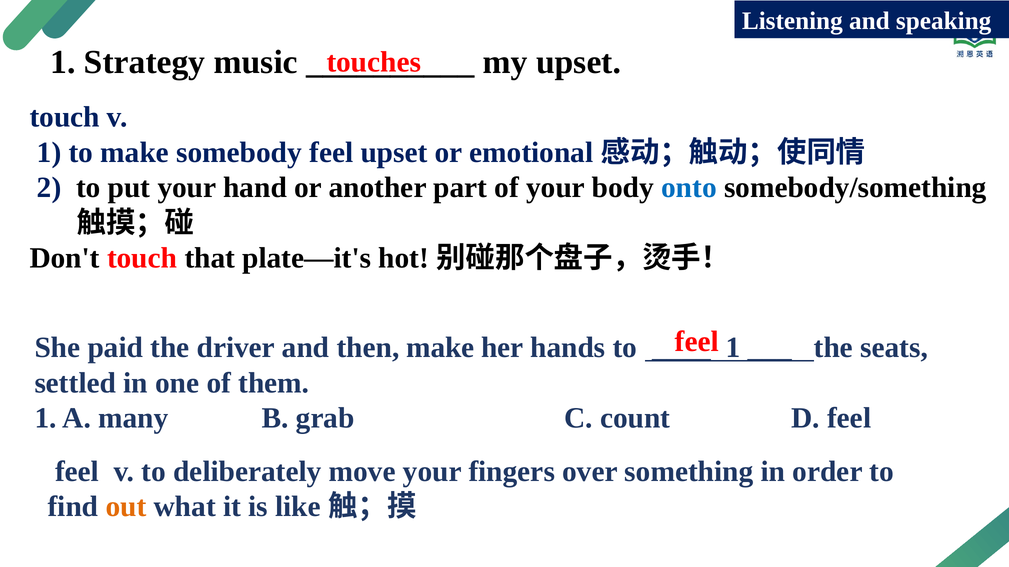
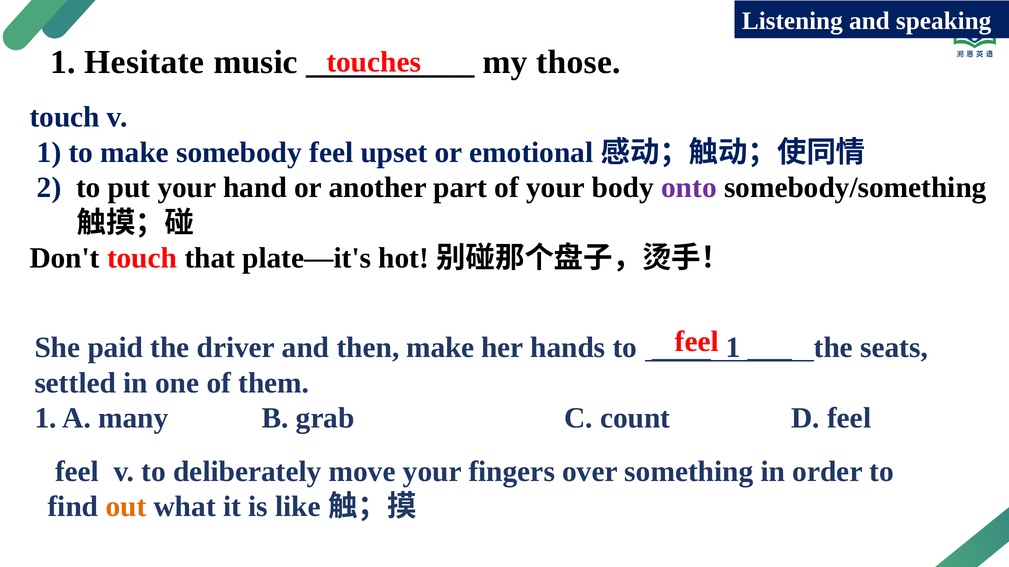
Strategy: Strategy -> Hesitate
my upset: upset -> those
onto colour: blue -> purple
